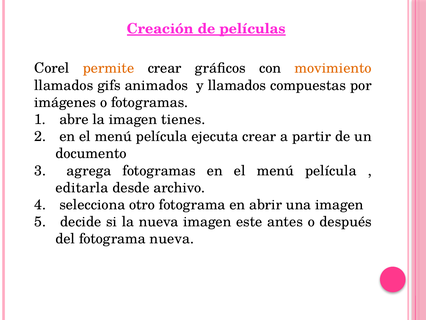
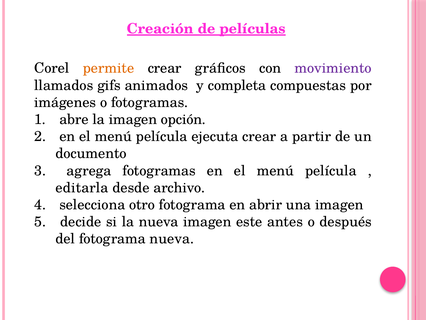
movimiento colour: orange -> purple
y llamados: llamados -> completa
tienes: tienes -> opción
